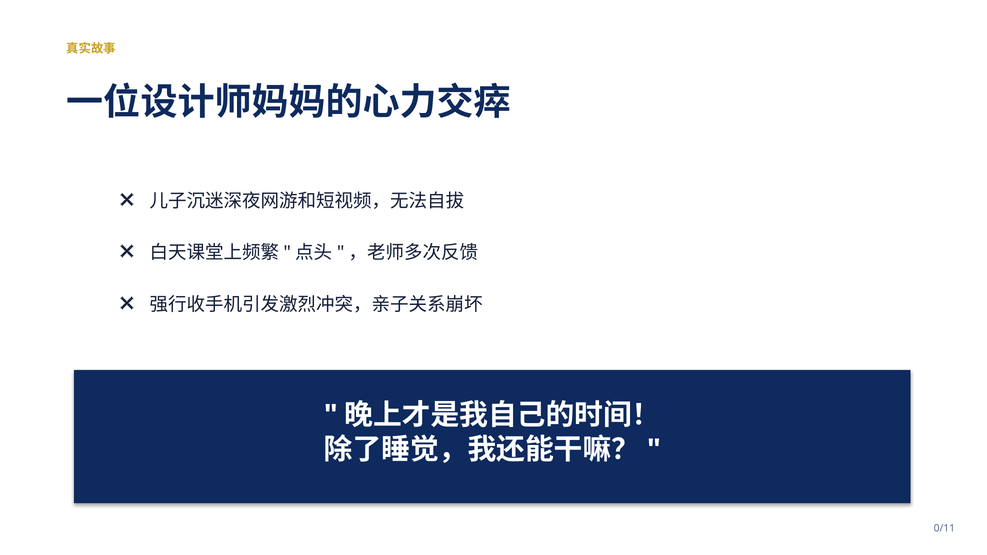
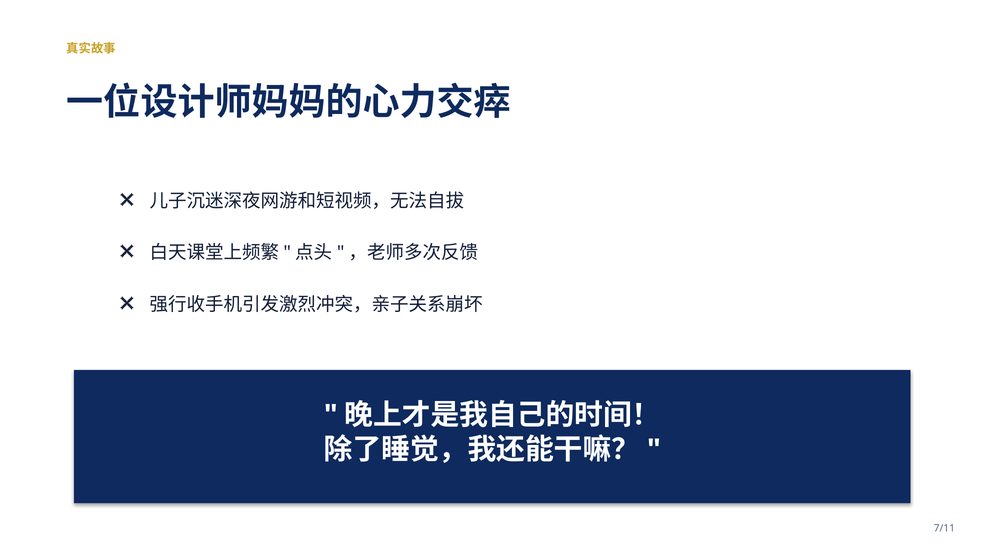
0/11: 0/11 -> 7/11
